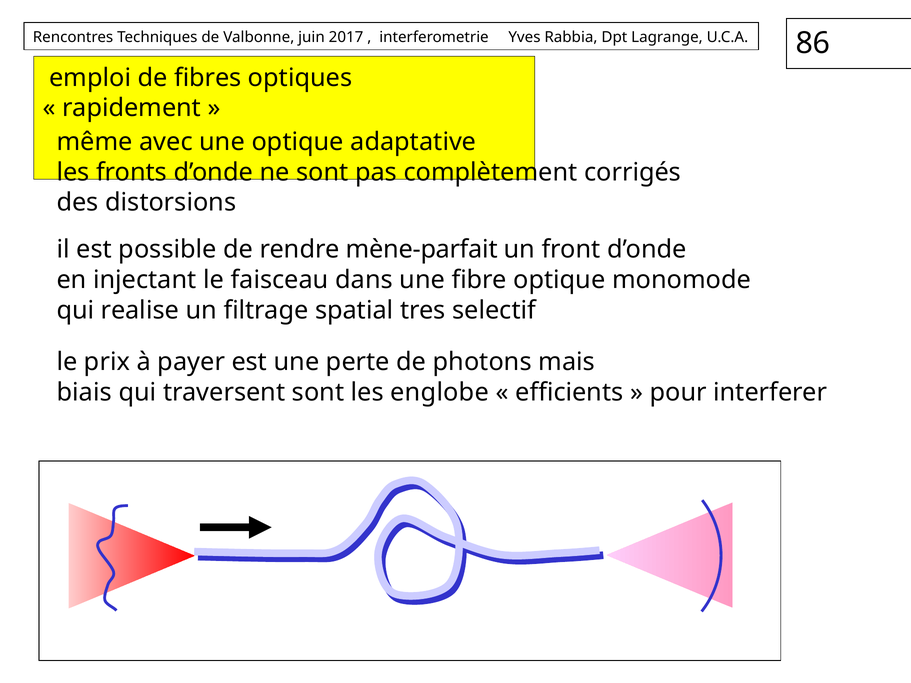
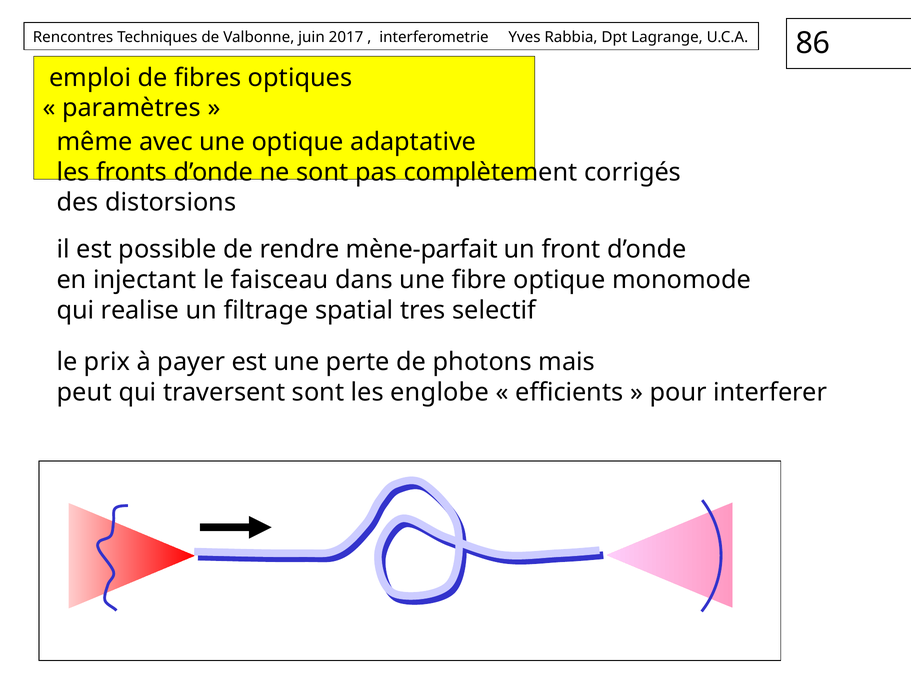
rapidement: rapidement -> paramètres
biais: biais -> peut
